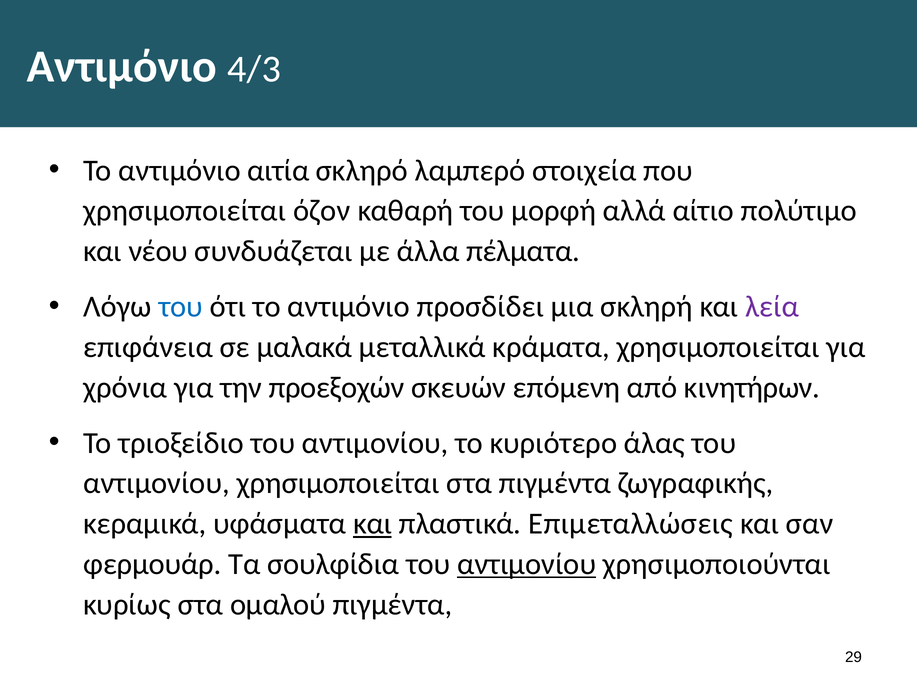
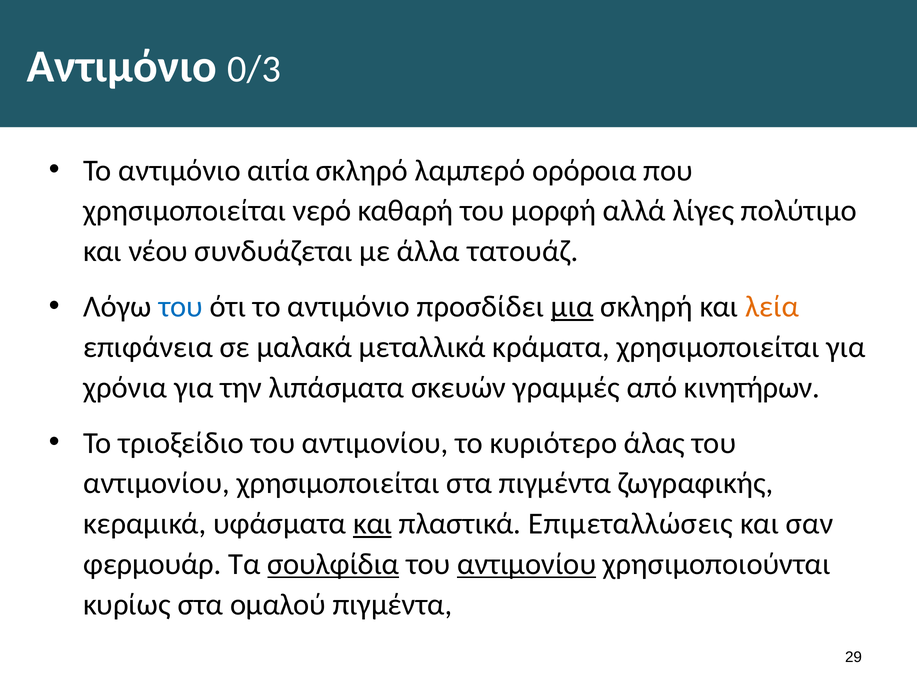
4/3: 4/3 -> 0/3
στοιχεία: στοιχεία -> ορόροια
όζον: όζον -> νερό
αίτιο: αίτιο -> λίγες
πέλματα: πέλματα -> τατουάζ
μια underline: none -> present
λεία colour: purple -> orange
προεξοχών: προεξοχών -> λιπάσματα
επόμενη: επόμενη -> γραμμές
σουλφίδια underline: none -> present
